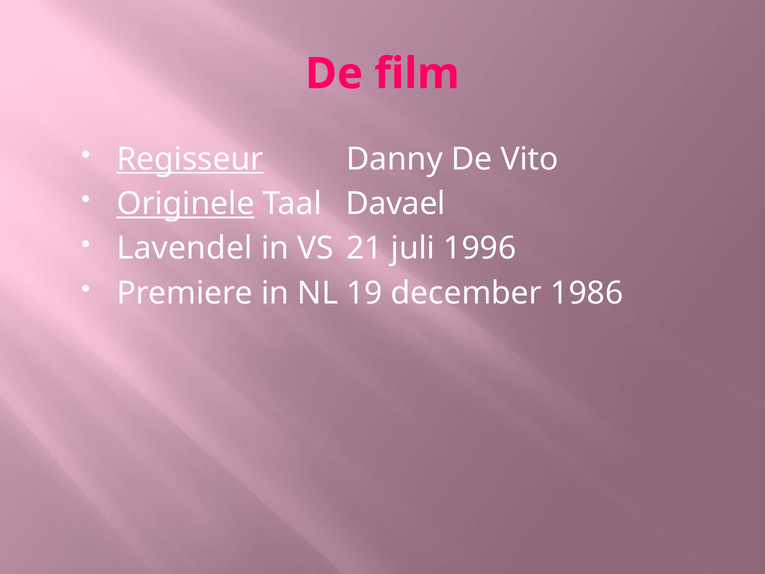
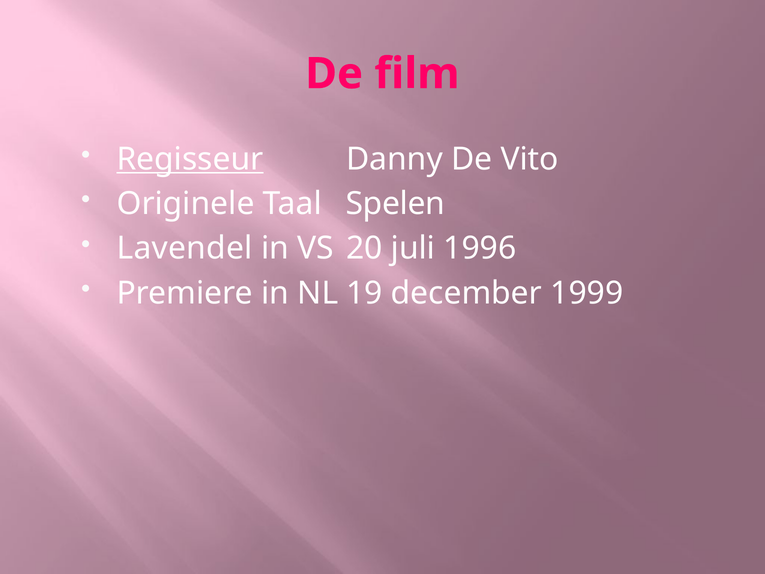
Originele underline: present -> none
Davael: Davael -> Spelen
21: 21 -> 20
1986: 1986 -> 1999
